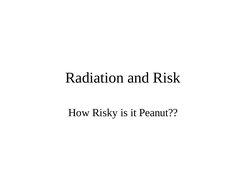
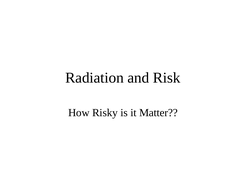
Peanut: Peanut -> Matter
